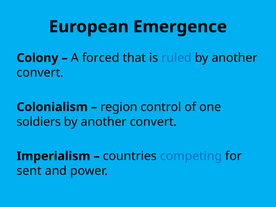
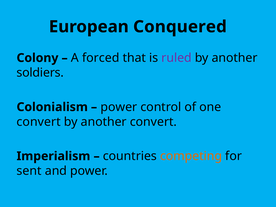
Emergence: Emergence -> Conquered
ruled colour: blue -> purple
convert at (40, 73): convert -> soldiers
region at (119, 107): region -> power
soldiers at (39, 122): soldiers -> convert
competing colour: blue -> orange
